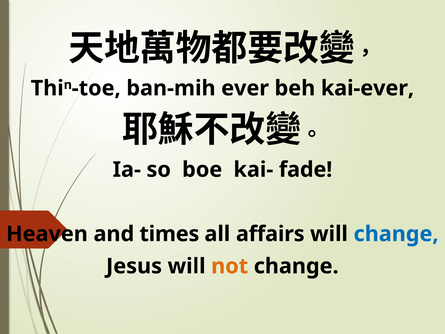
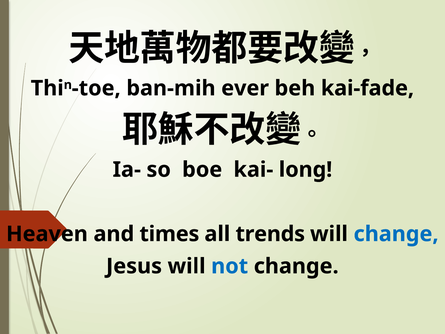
kai-ever: kai-ever -> kai-fade
fade: fade -> long
affairs: affairs -> trends
not colour: orange -> blue
